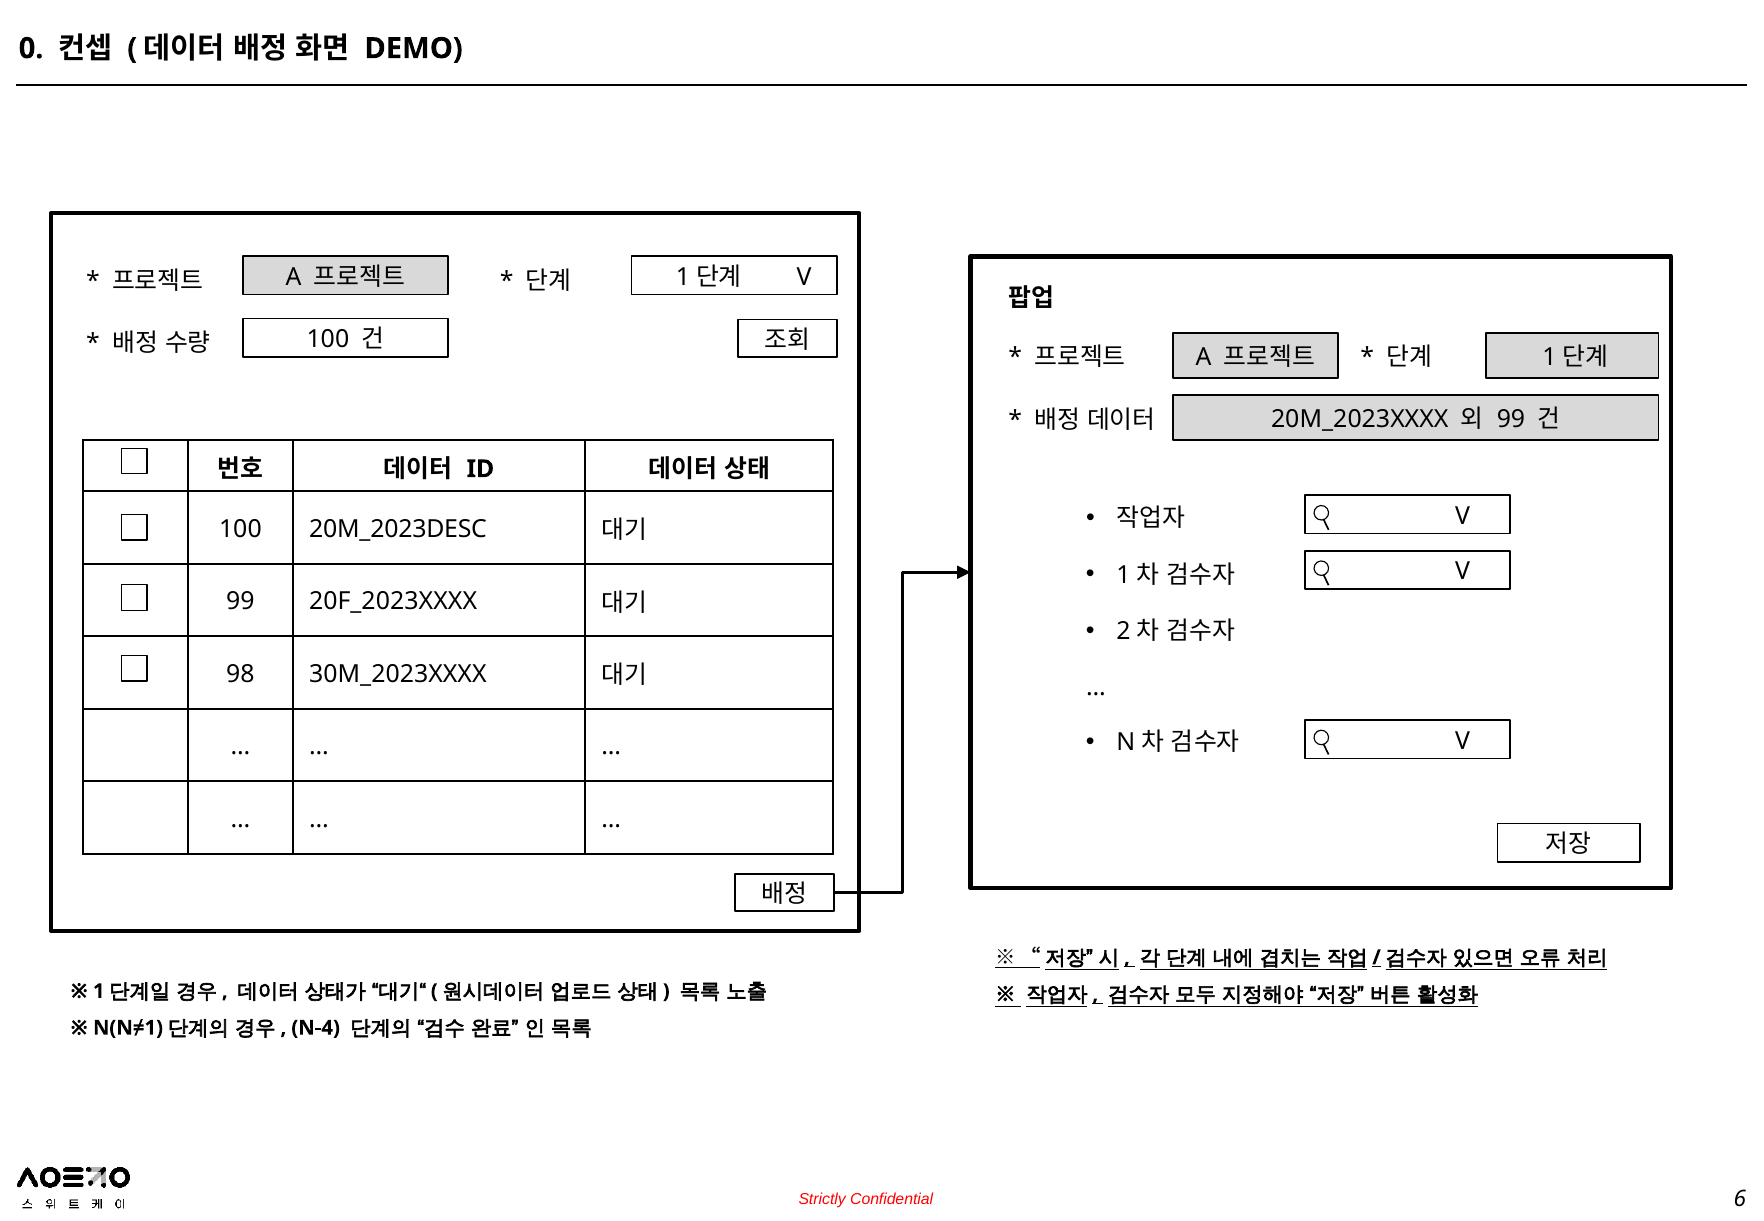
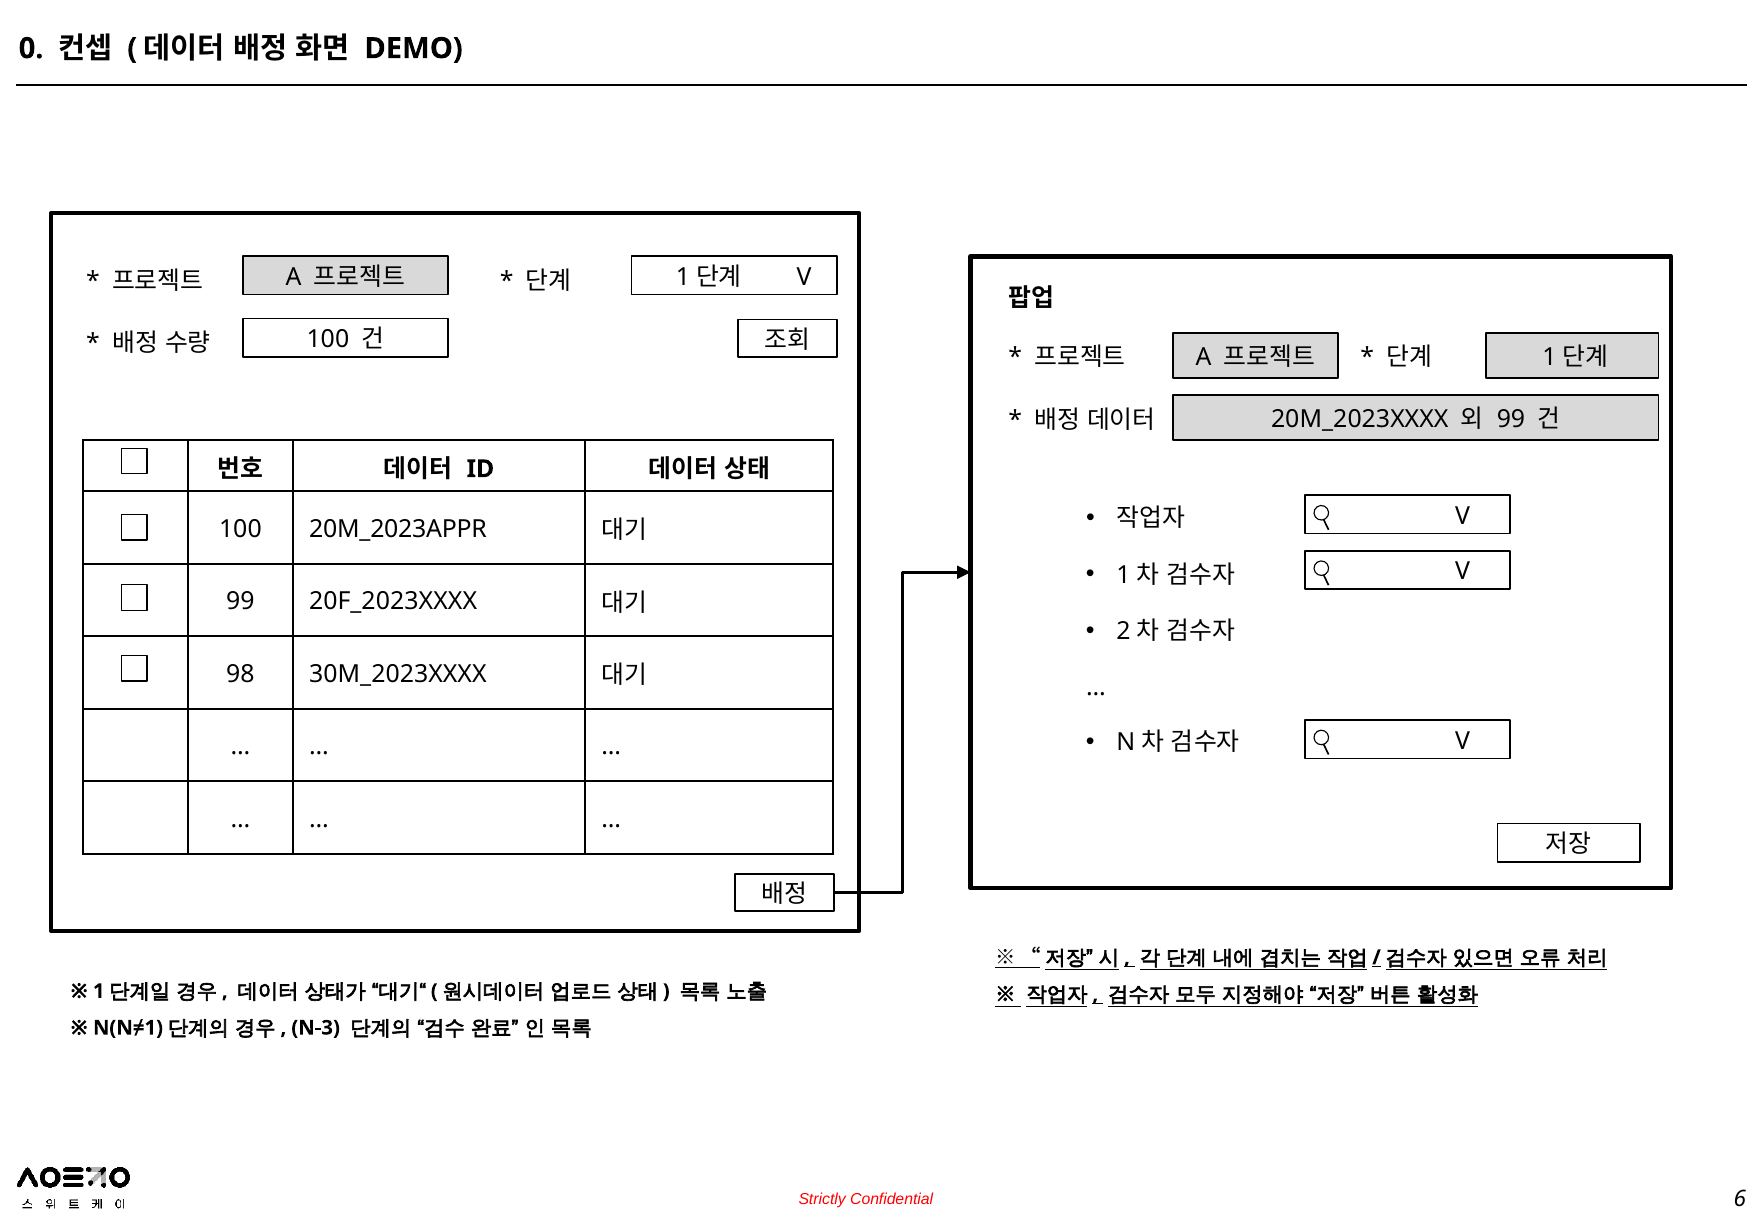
20M_2023DESC: 20M_2023DESC -> 20M_2023APPR
N-4: N-4 -> N-3
